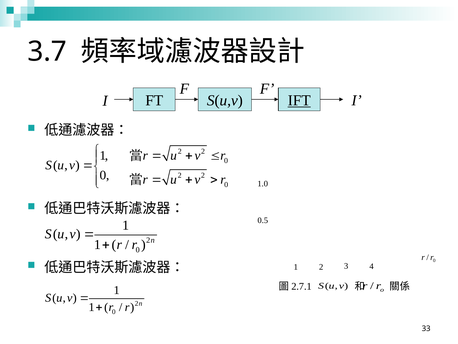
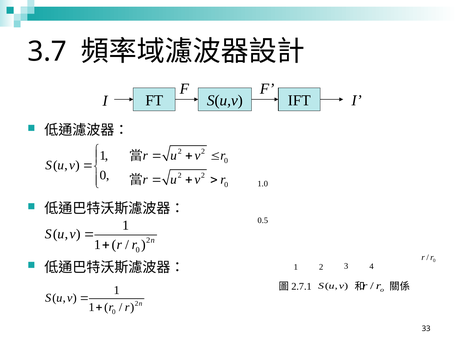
IFT underline: present -> none
